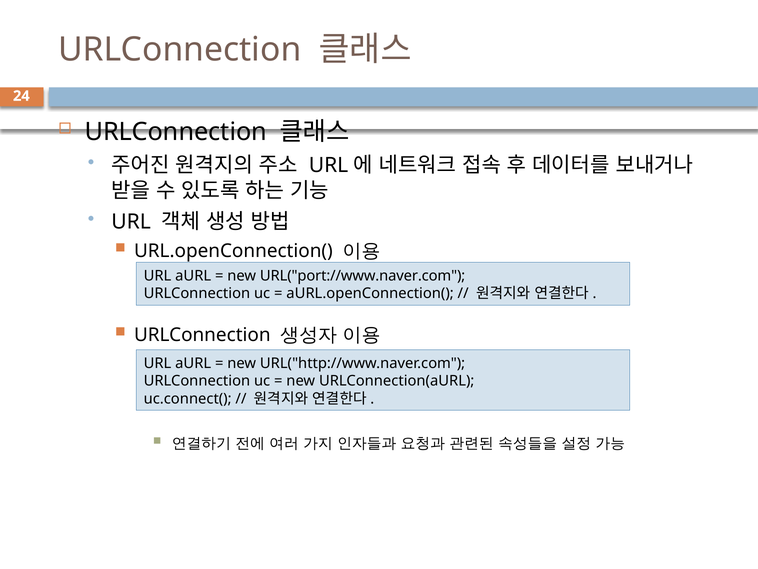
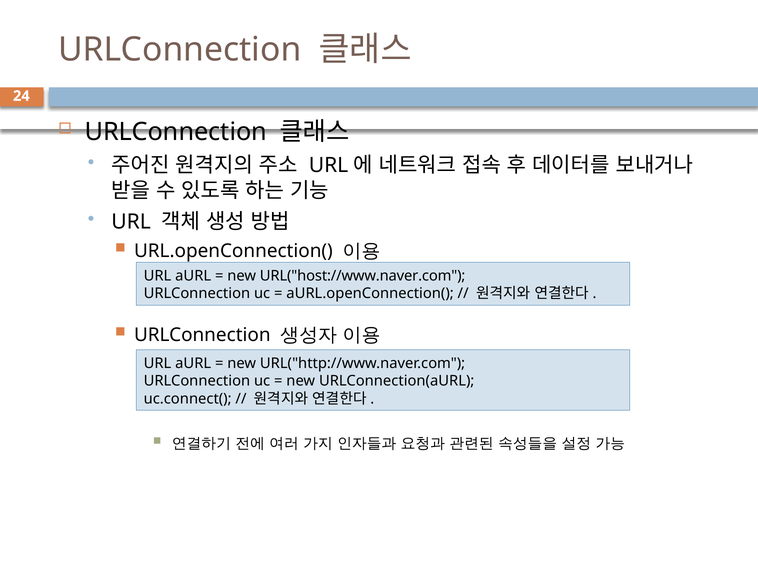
URL("port://www.naver.com: URL("port://www.naver.com -> URL("host://www.naver.com
